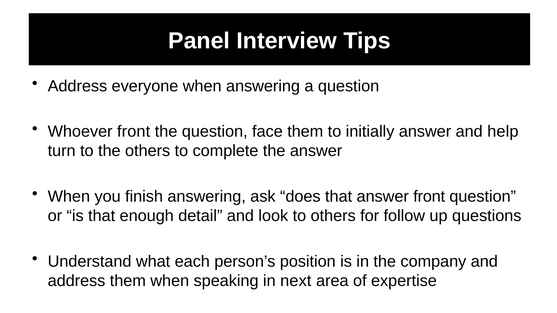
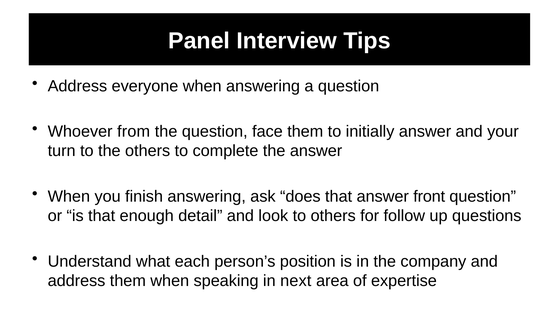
Whoever front: front -> from
help: help -> your
